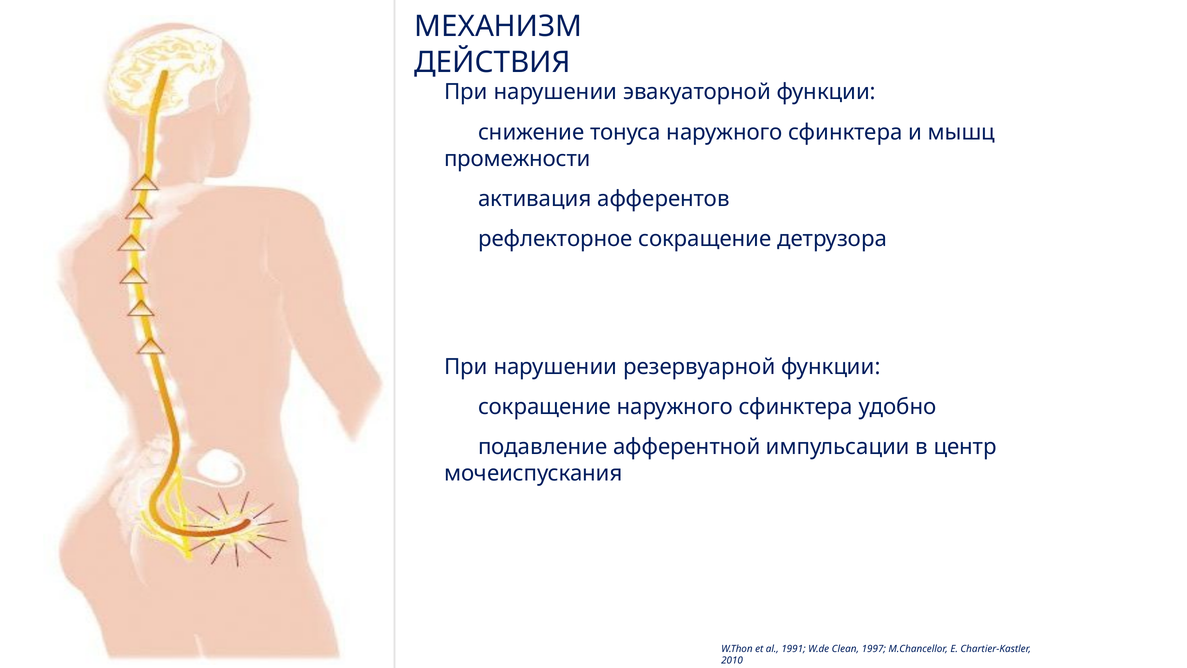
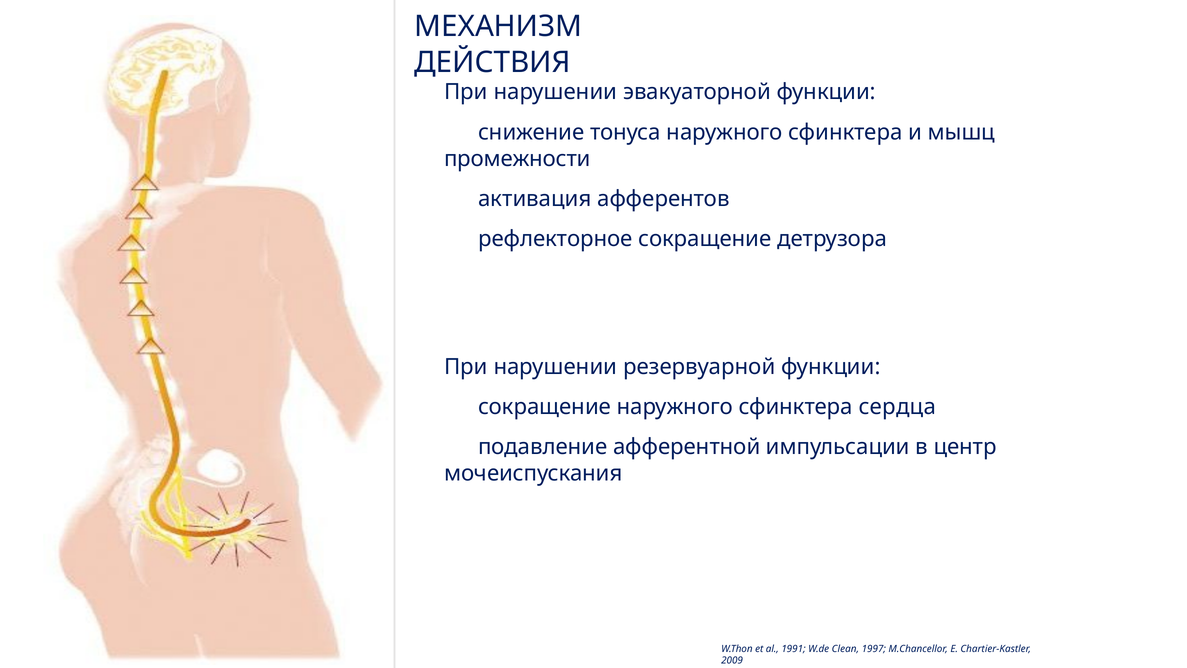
удобно: удобно -> сердца
2010: 2010 -> 2009
